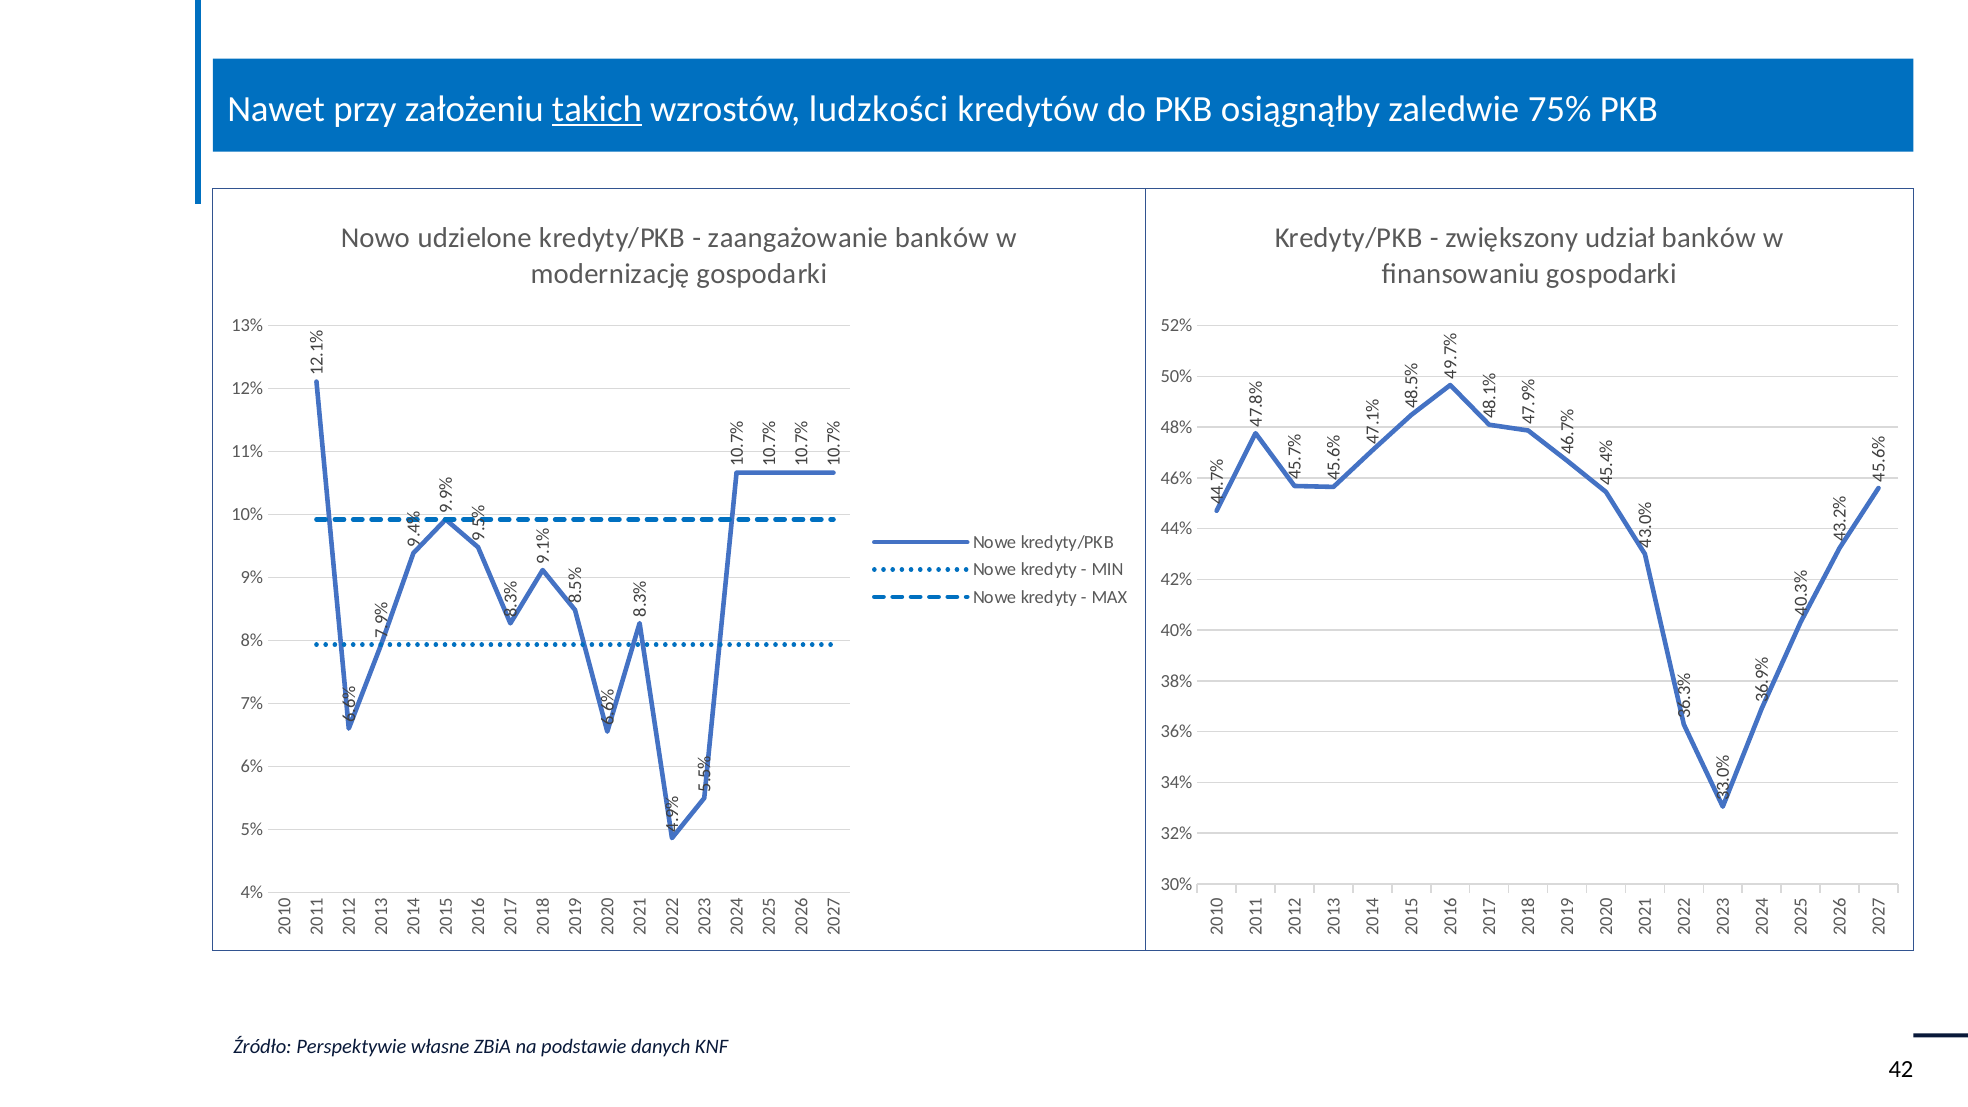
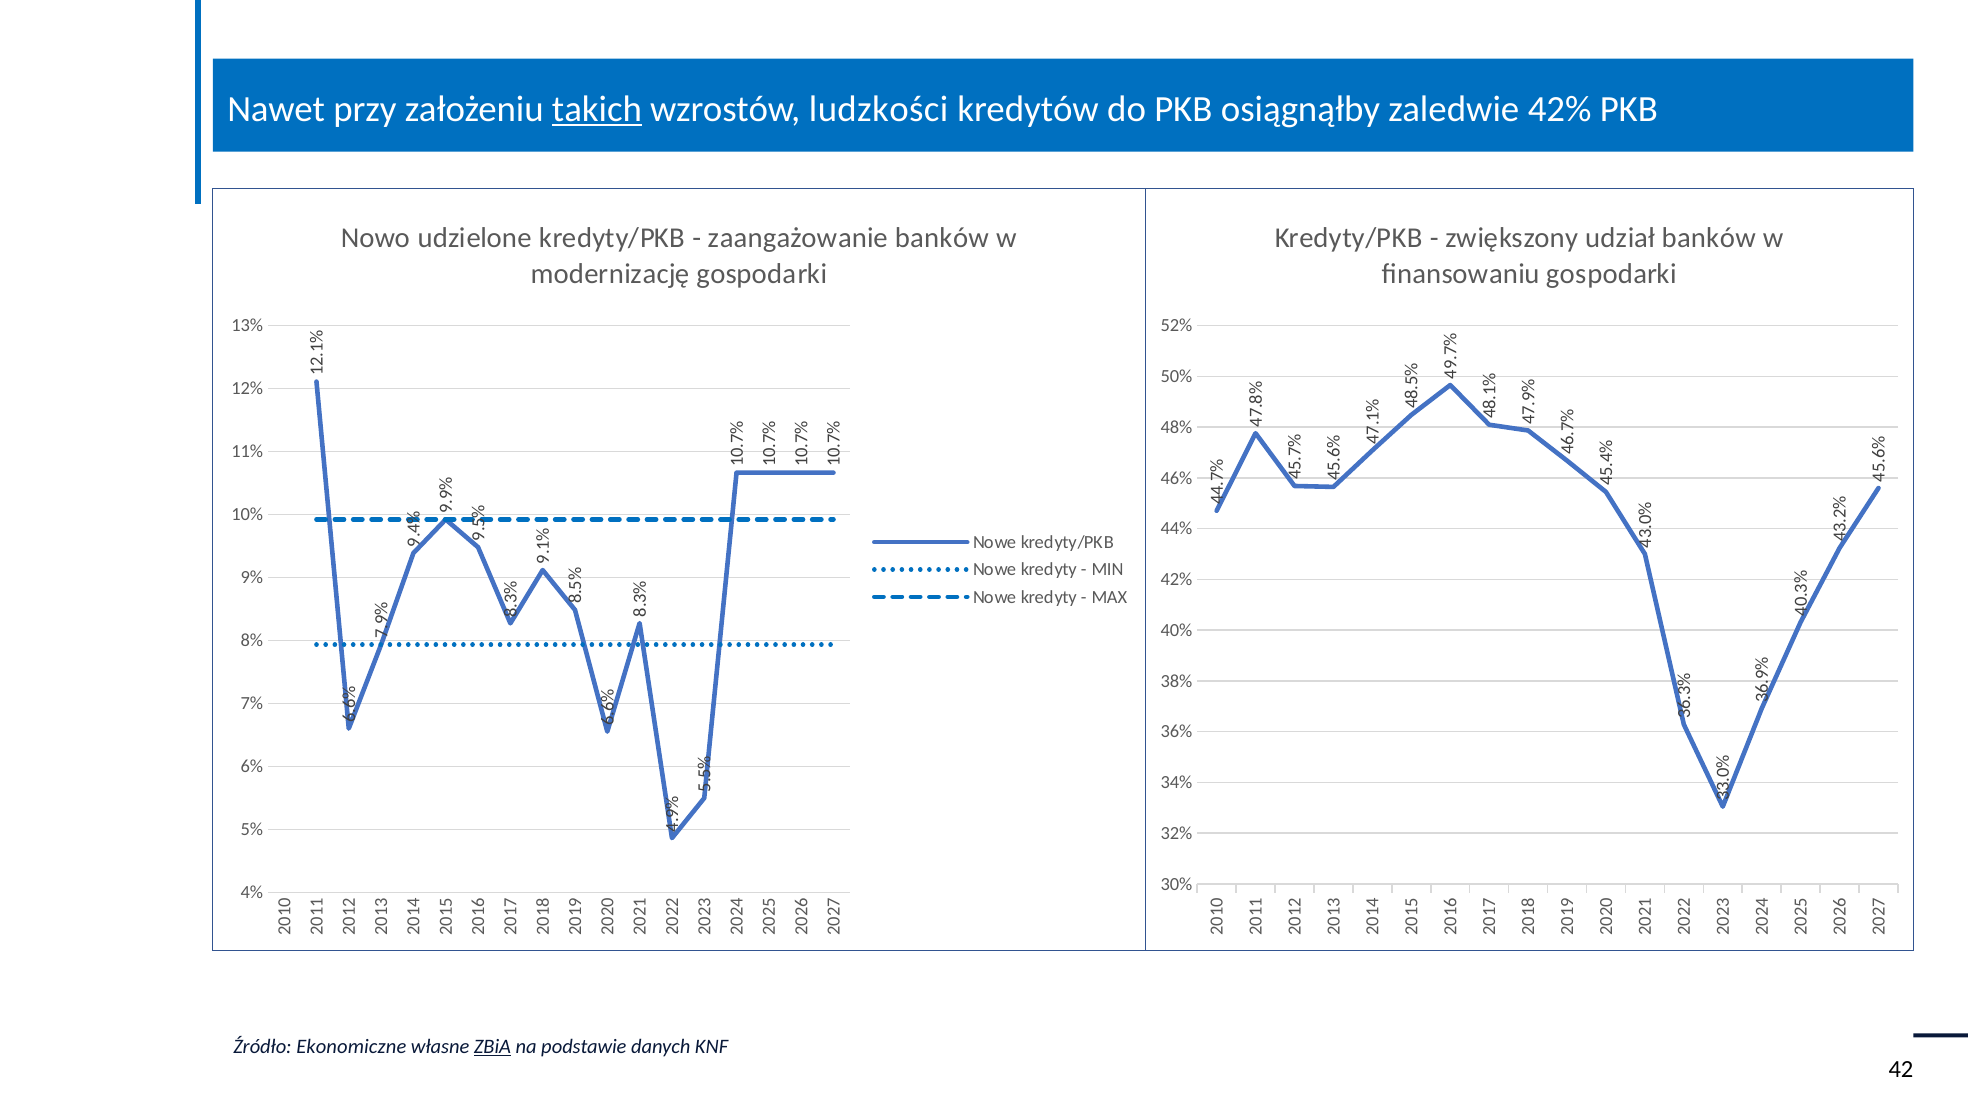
zaledwie 75%: 75% -> 42%
Perspektywie: Perspektywie -> Ekonomiczne
ZBiA underline: none -> present
